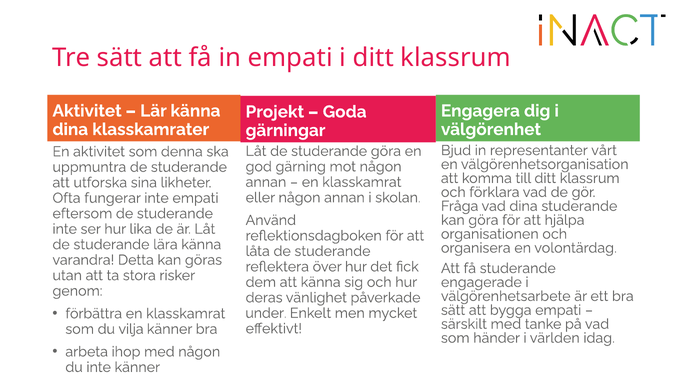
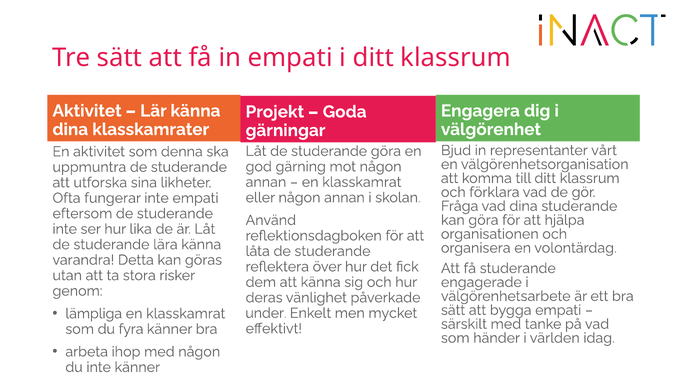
förbättra: förbättra -> lämpliga
vilja: vilja -> fyra
